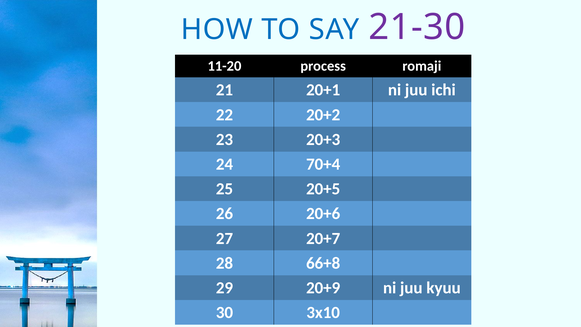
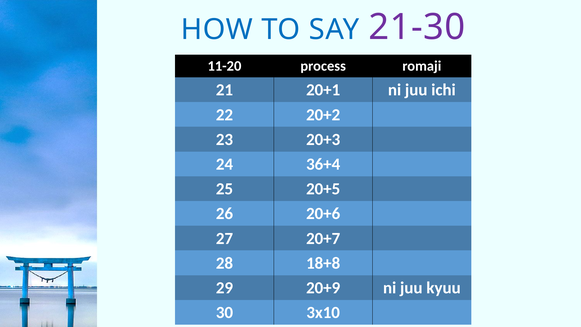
70+4: 70+4 -> 36+4
66+8: 66+8 -> 18+8
